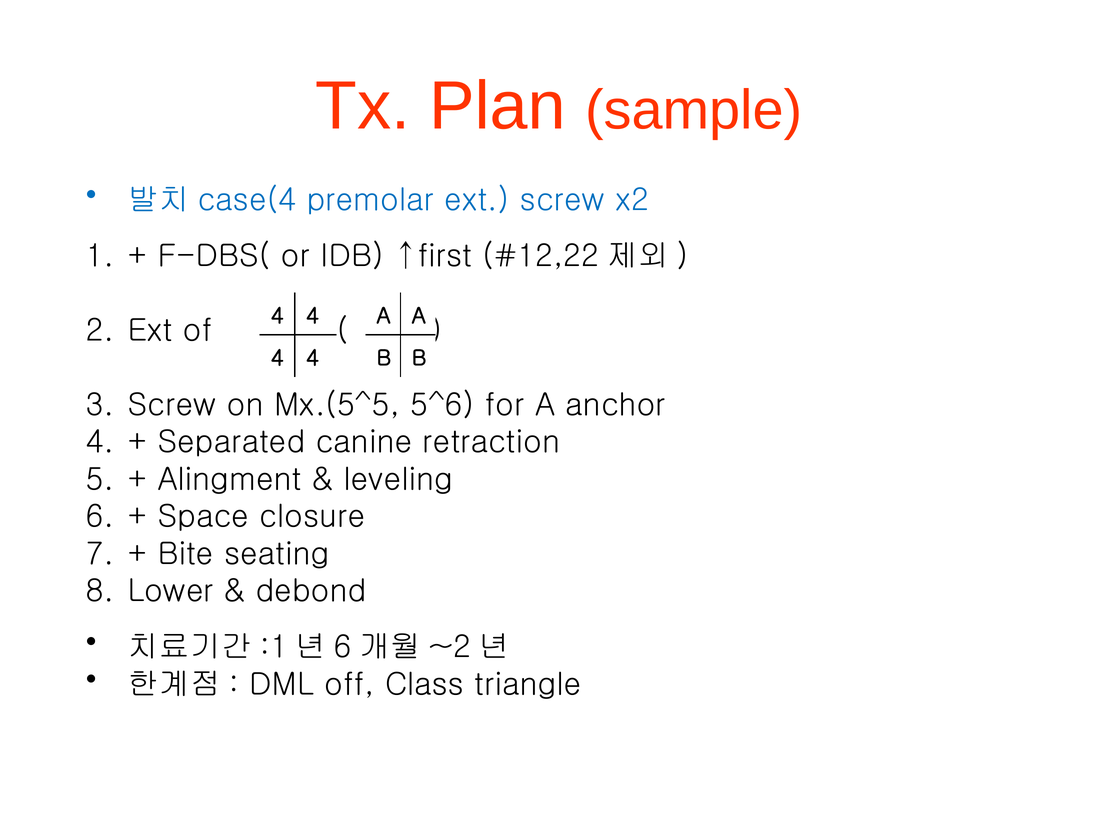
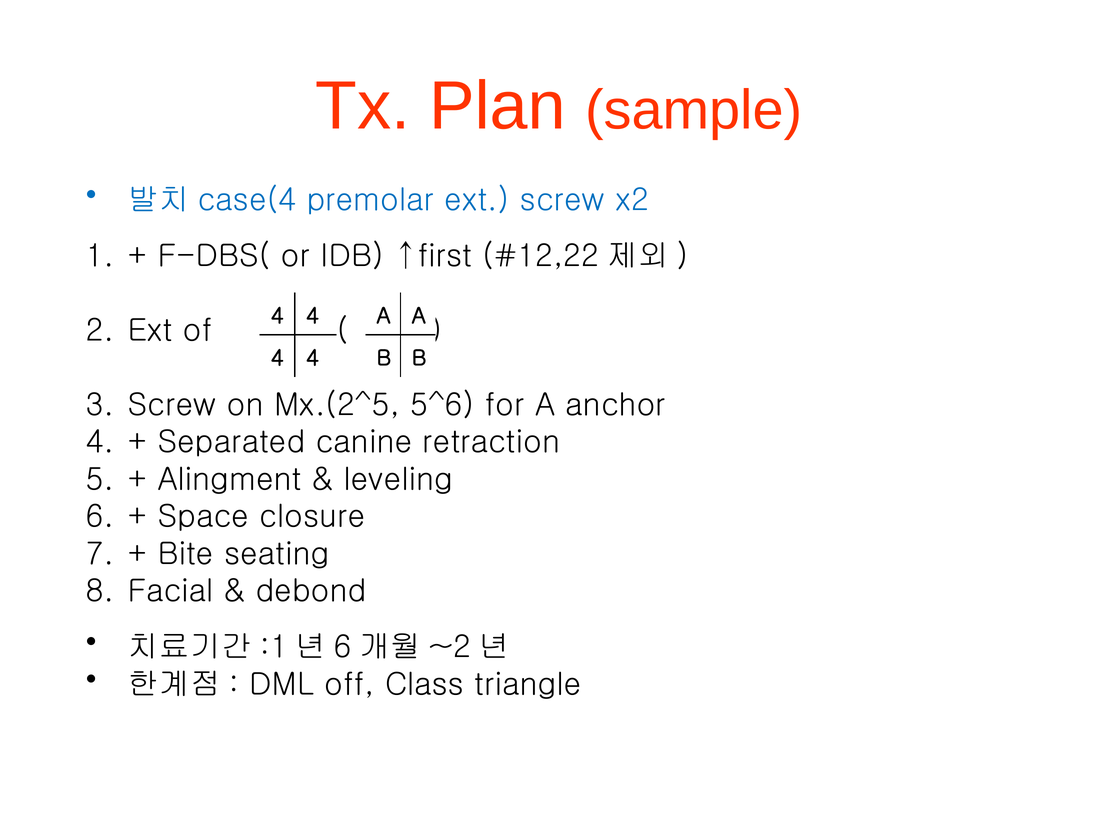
Mx.(5^5: Mx.(5^5 -> Mx.(2^5
Lower: Lower -> Facial
